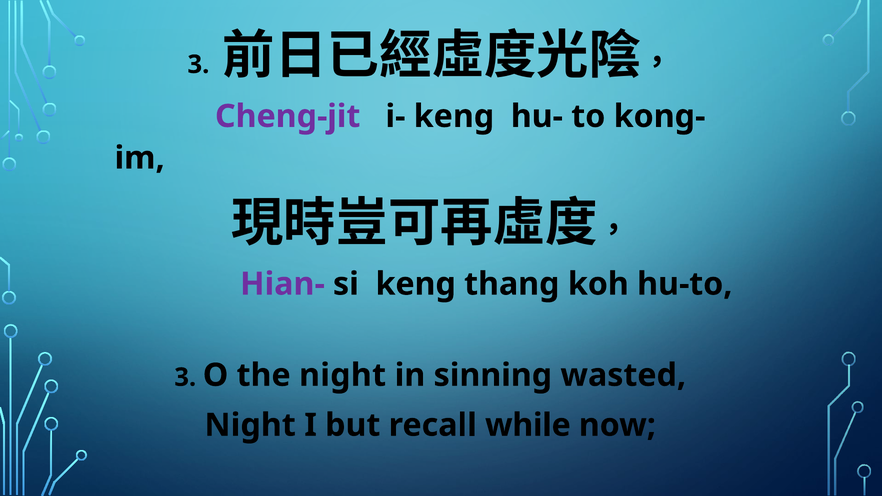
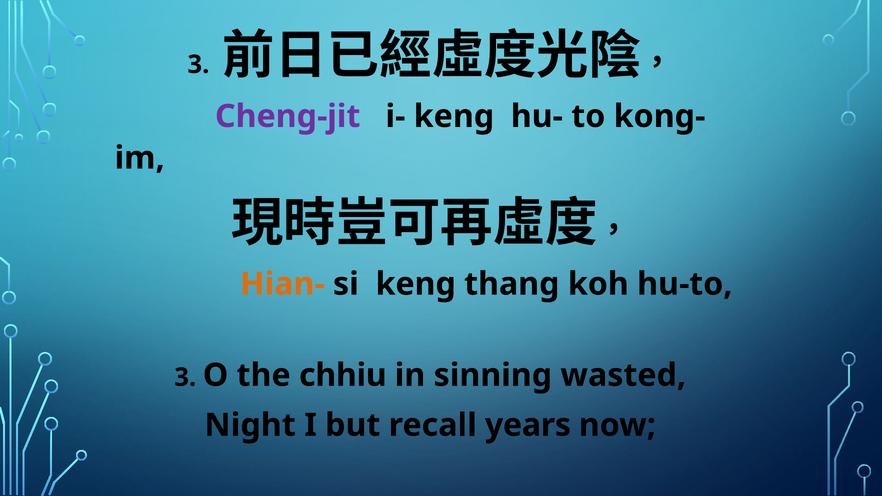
Hian- colour: purple -> orange
the night: night -> chhiu
while: while -> years
